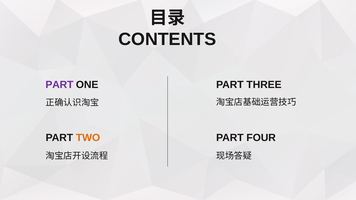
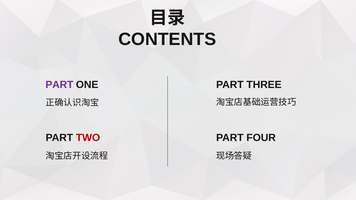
TWO colour: orange -> red
